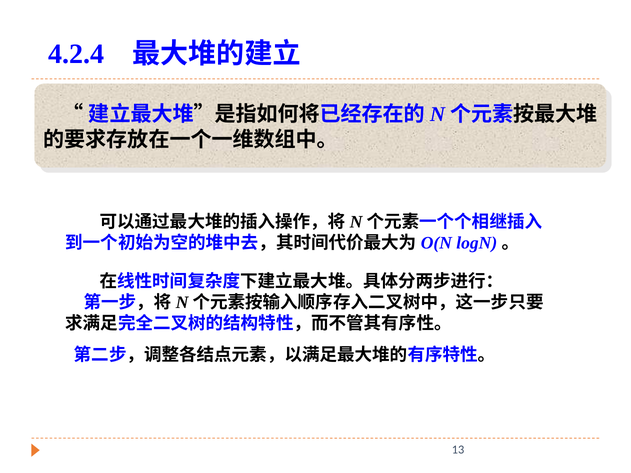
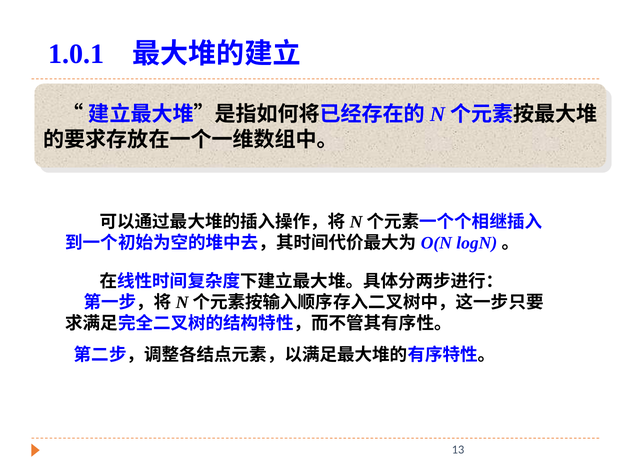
4.2.4: 4.2.4 -> 1.0.1
